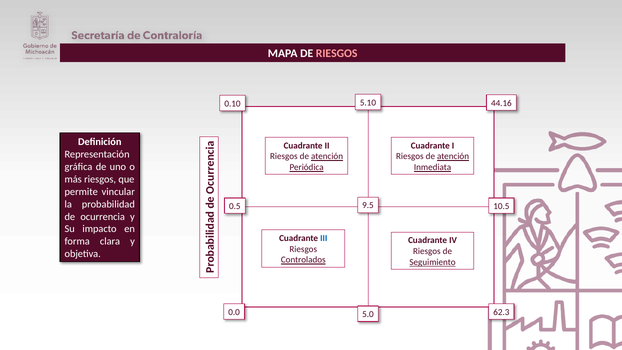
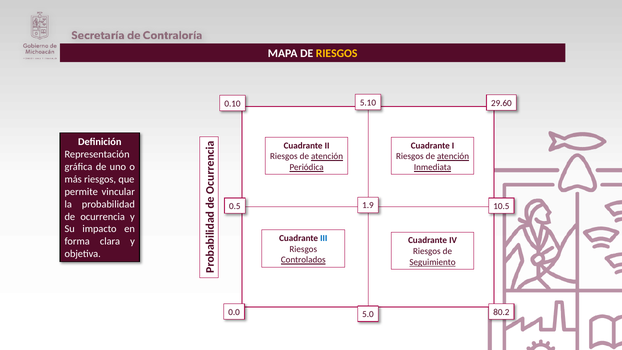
RIESGOS at (337, 54) colour: pink -> yellow
44.16: 44.16 -> 29.60
9.5: 9.5 -> 1.9
62.3: 62.3 -> 80.2
